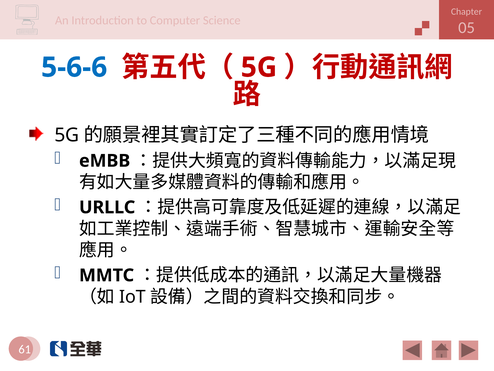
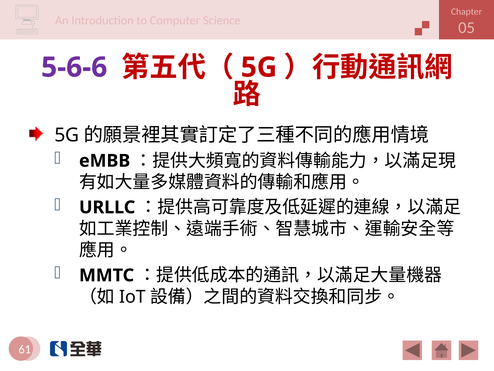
5-6-6 colour: blue -> purple
